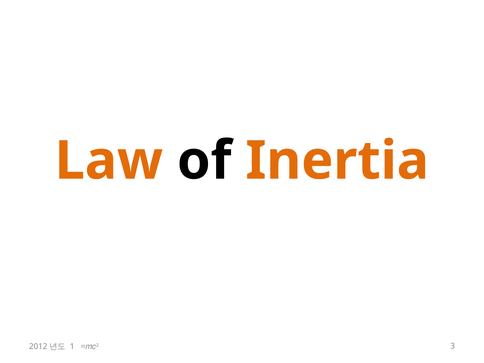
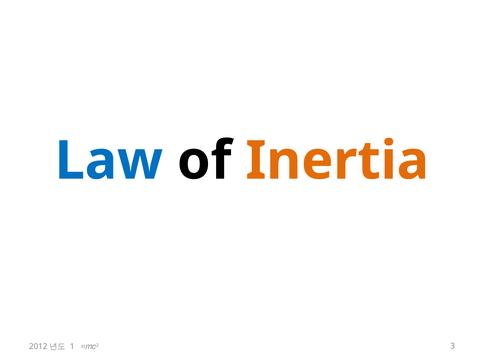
Law colour: orange -> blue
